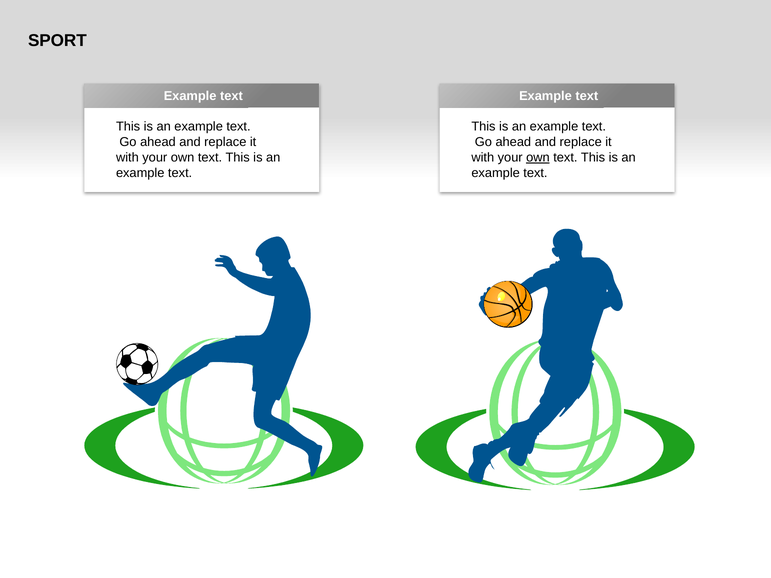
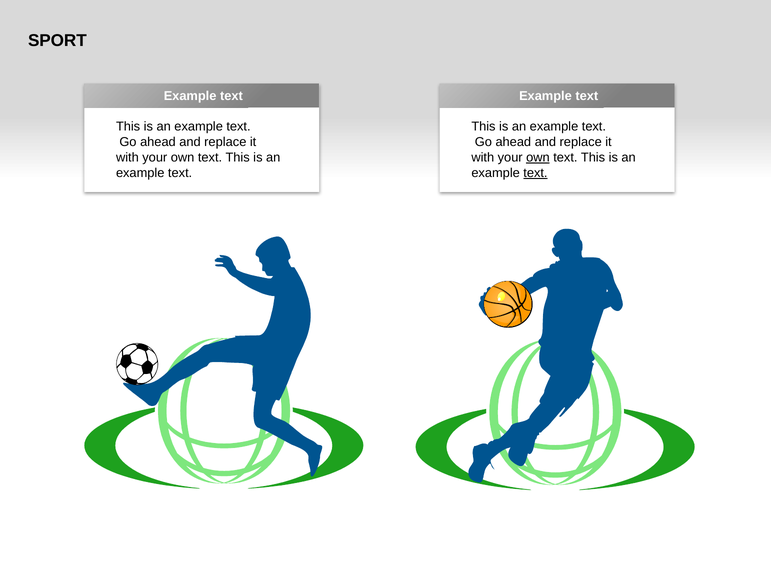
text at (535, 173) underline: none -> present
